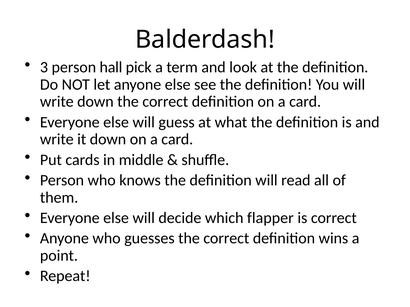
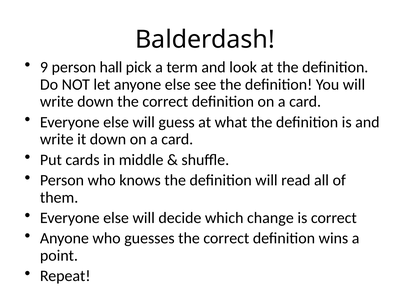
3: 3 -> 9
flapper: flapper -> change
